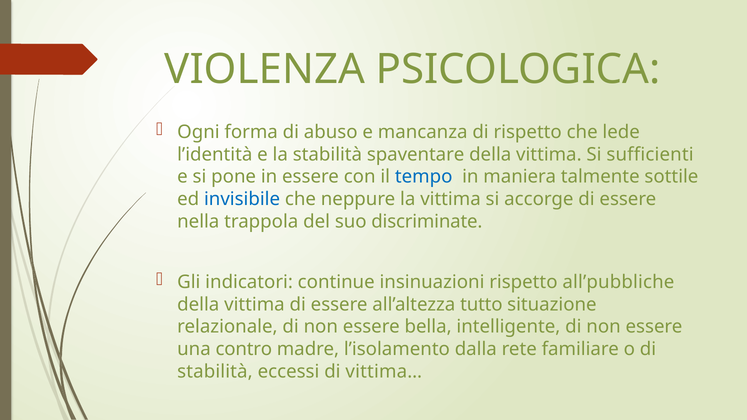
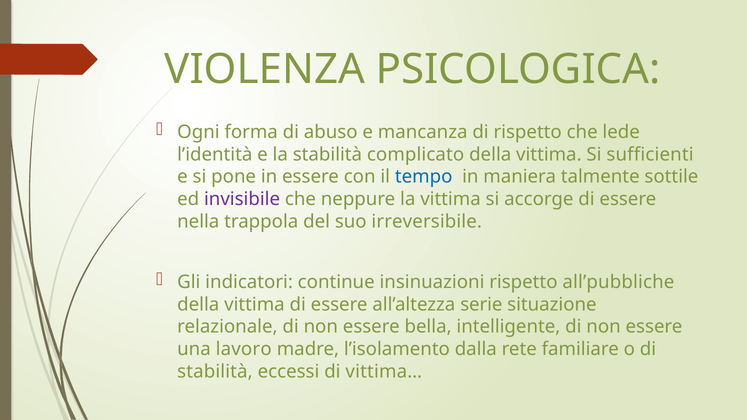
spaventare: spaventare -> complicato
invisibile colour: blue -> purple
discriminate: discriminate -> irreversibile
tutto: tutto -> serie
contro: contro -> lavoro
